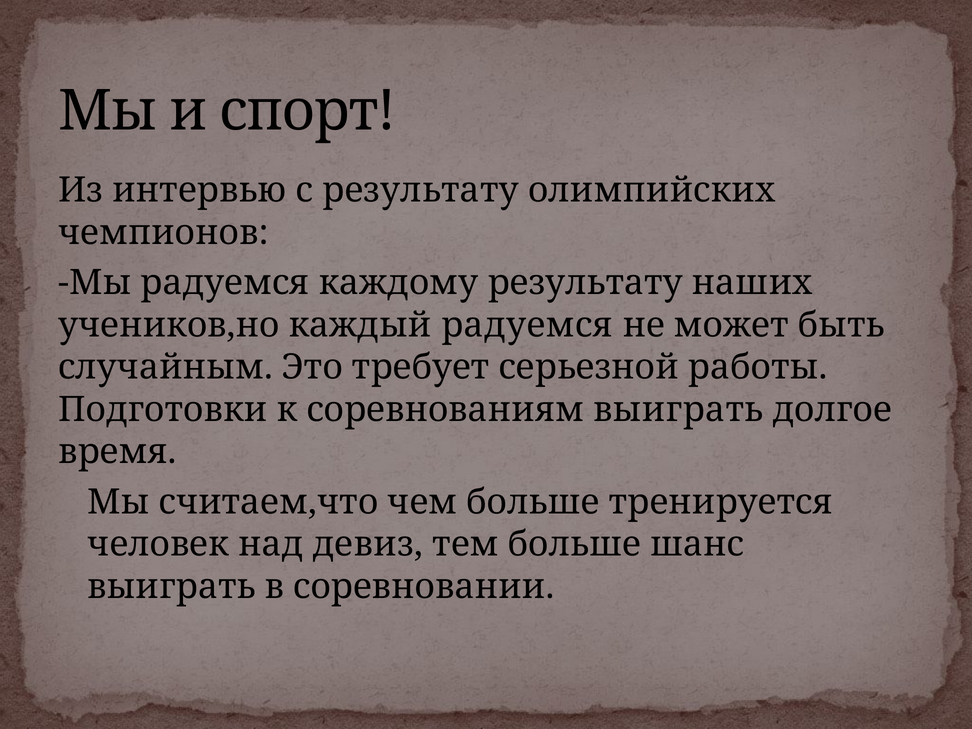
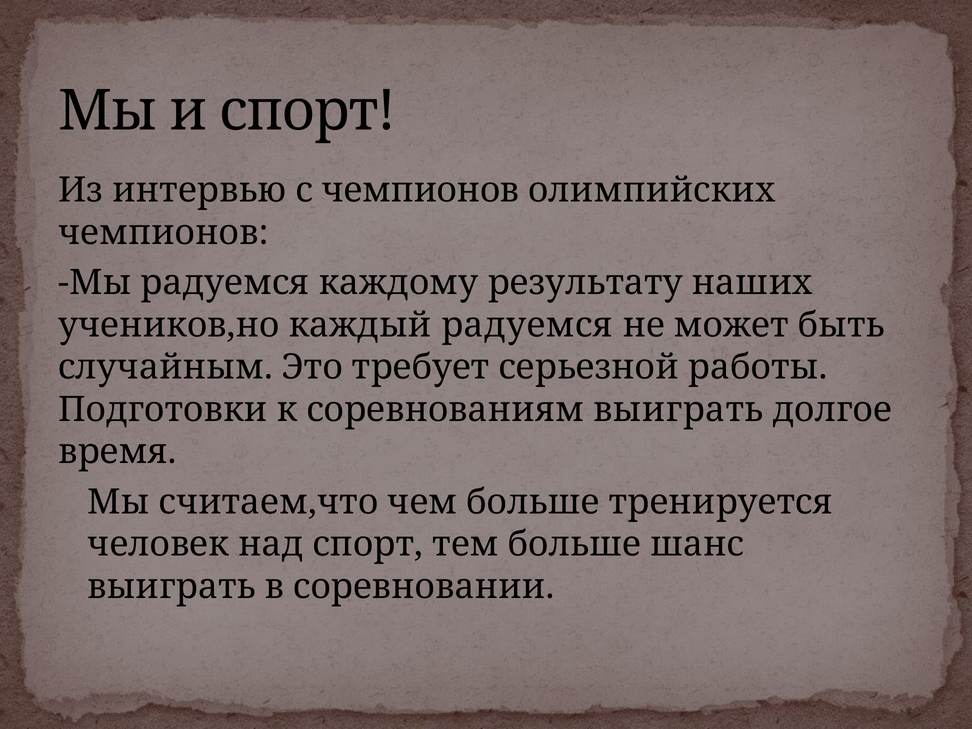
с результату: результату -> чемпионов
над девиз: девиз -> спорт
